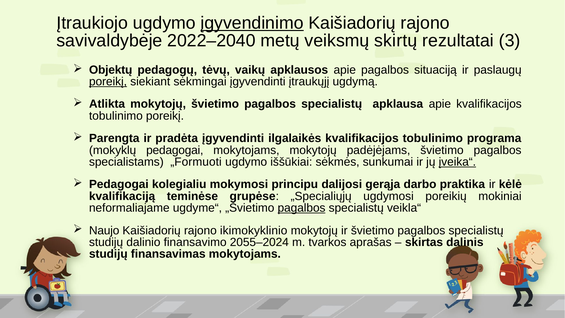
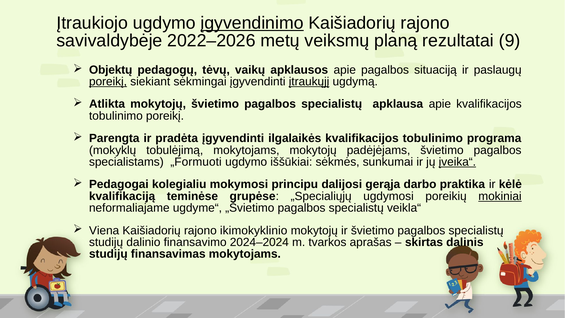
2022–2040: 2022–2040 -> 2022–2026
skirtų: skirtų -> planą
3: 3 -> 9
įtraukųjį underline: none -> present
mokyklų pedagogai: pedagogai -> tobulėjimą
mokiniai underline: none -> present
pagalbos at (302, 208) underline: present -> none
Naujo: Naujo -> Viena
2055–2024: 2055–2024 -> 2024–2024
